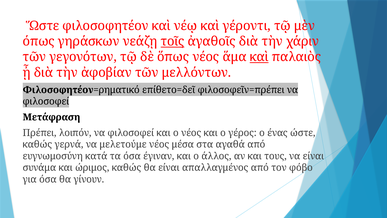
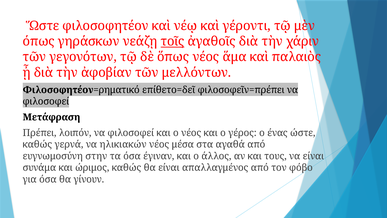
καὶ at (259, 57) underline: present -> none
μελετούμε: μελετούμε -> ηλικιακών
κατά: κατά -> στην
